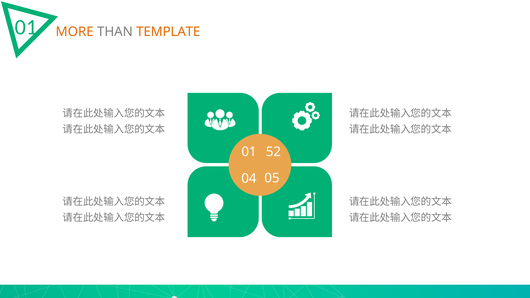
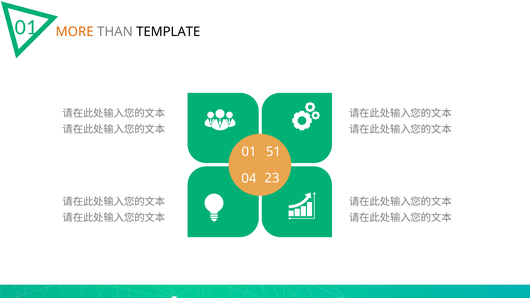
TEMPLATE colour: orange -> black
52: 52 -> 51
05: 05 -> 23
